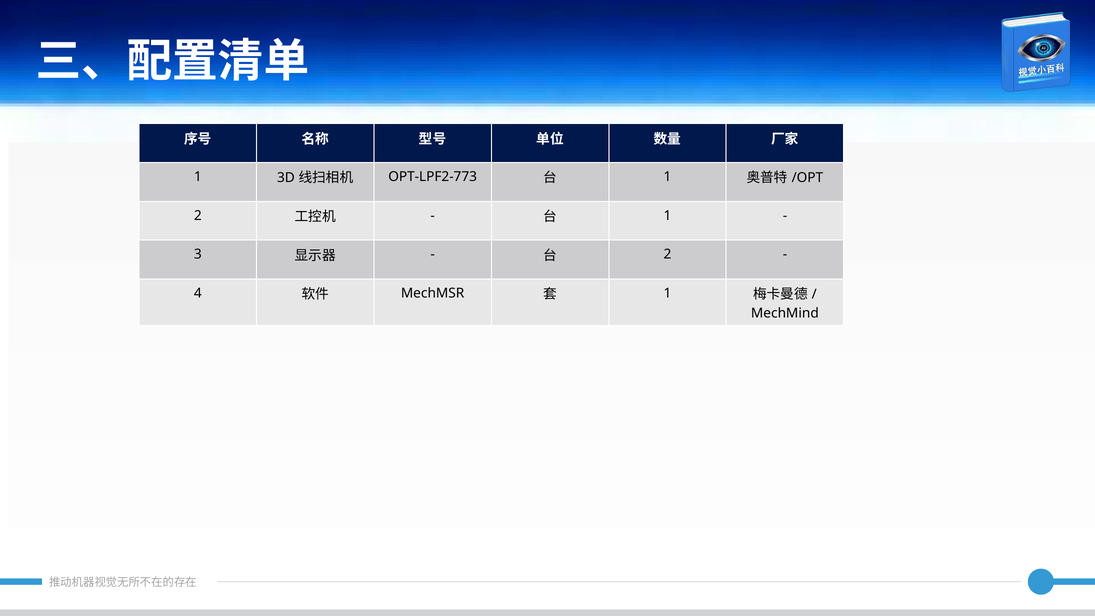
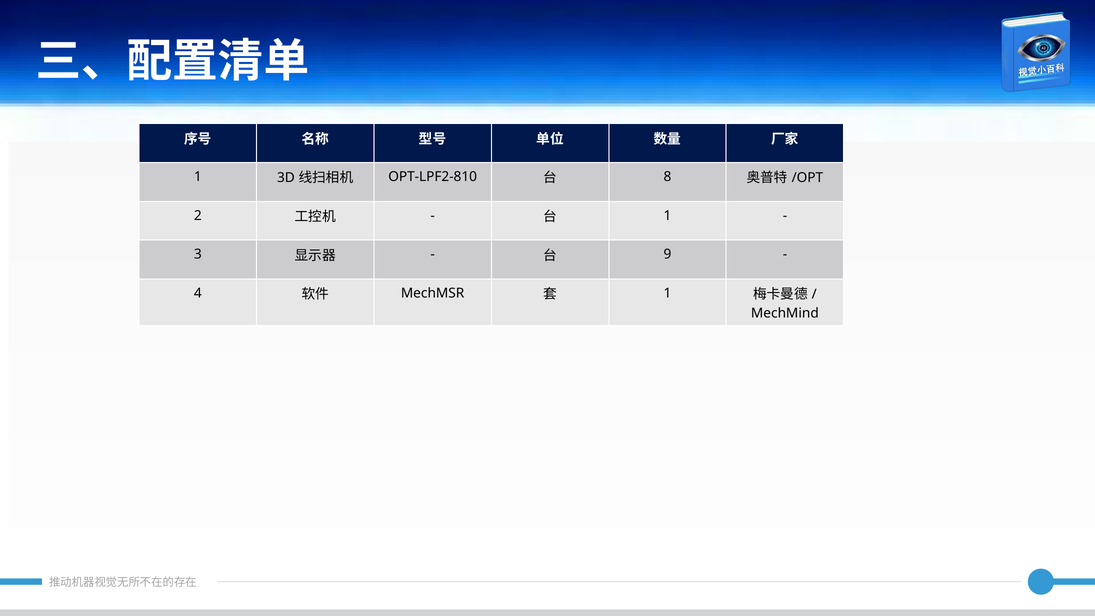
OPT-LPF2-773: OPT-LPF2-773 -> OPT-LPF2-810
1 at (668, 177): 1 -> 8
2 at (668, 254): 2 -> 9
